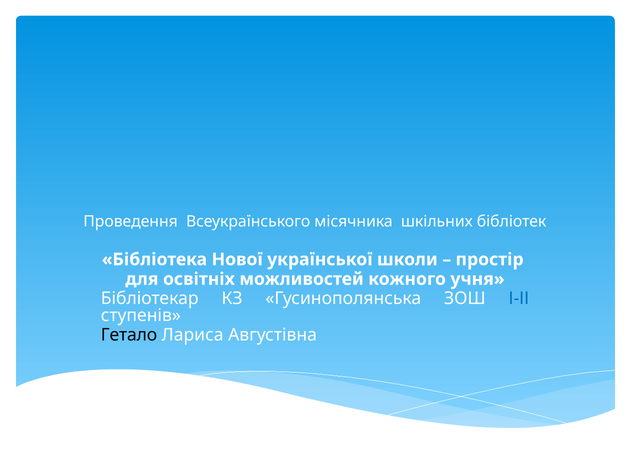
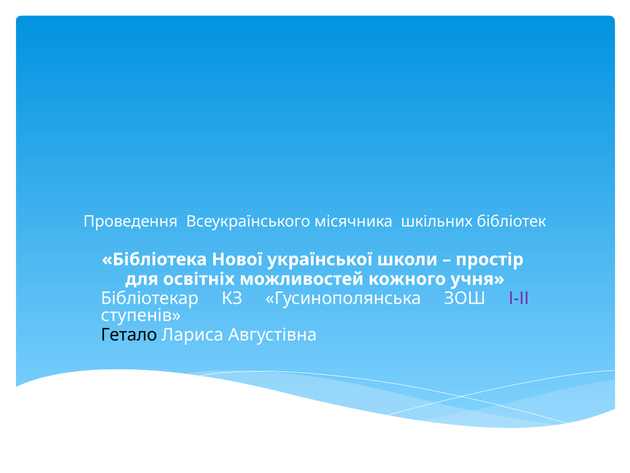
І-ІІ colour: blue -> purple
